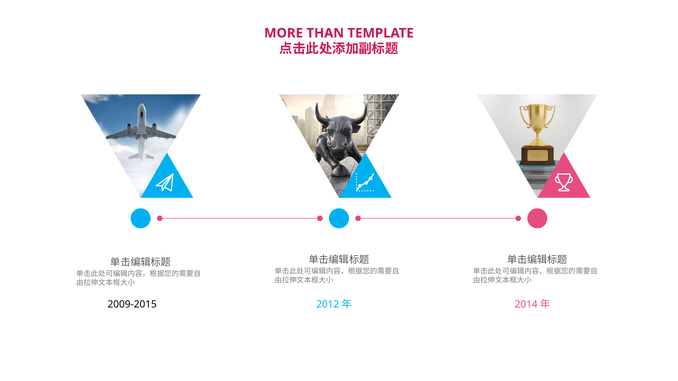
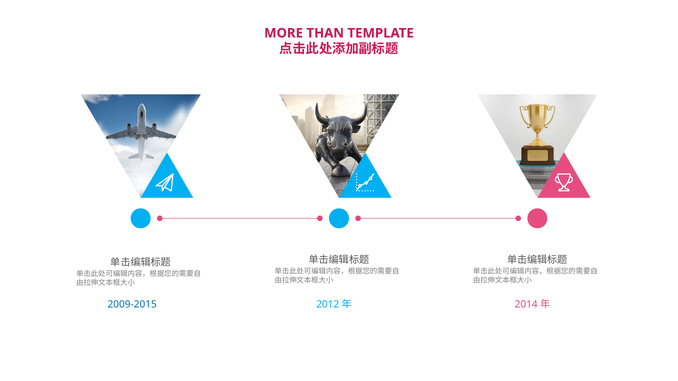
2009-2015 colour: black -> blue
